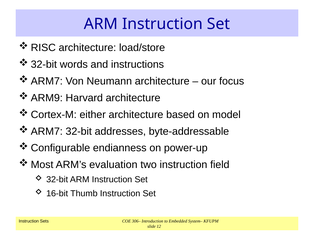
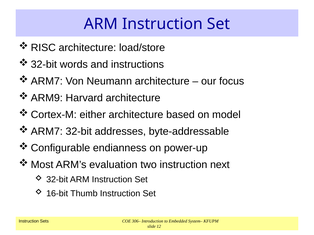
field: field -> next
